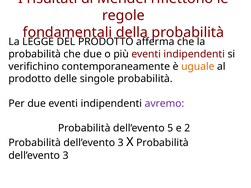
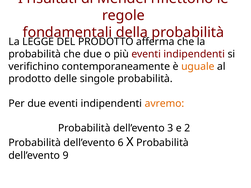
avremo colour: purple -> orange
5: 5 -> 3
3 at (121, 143): 3 -> 6
3 at (66, 156): 3 -> 9
